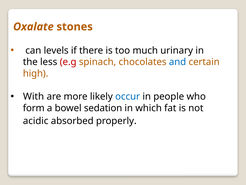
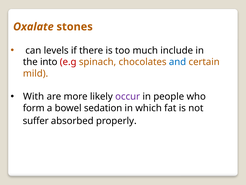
urinary: urinary -> include
less: less -> into
high: high -> mild
occur colour: blue -> purple
acidic: acidic -> suffer
